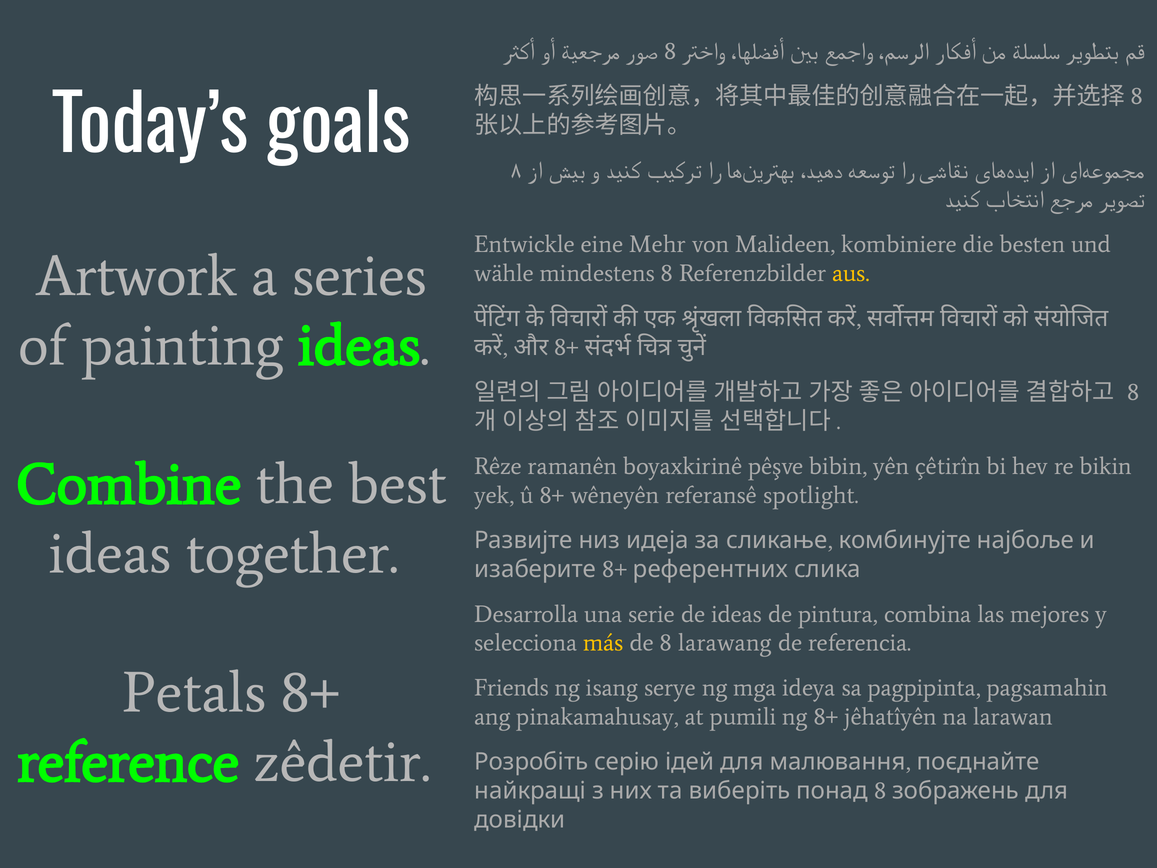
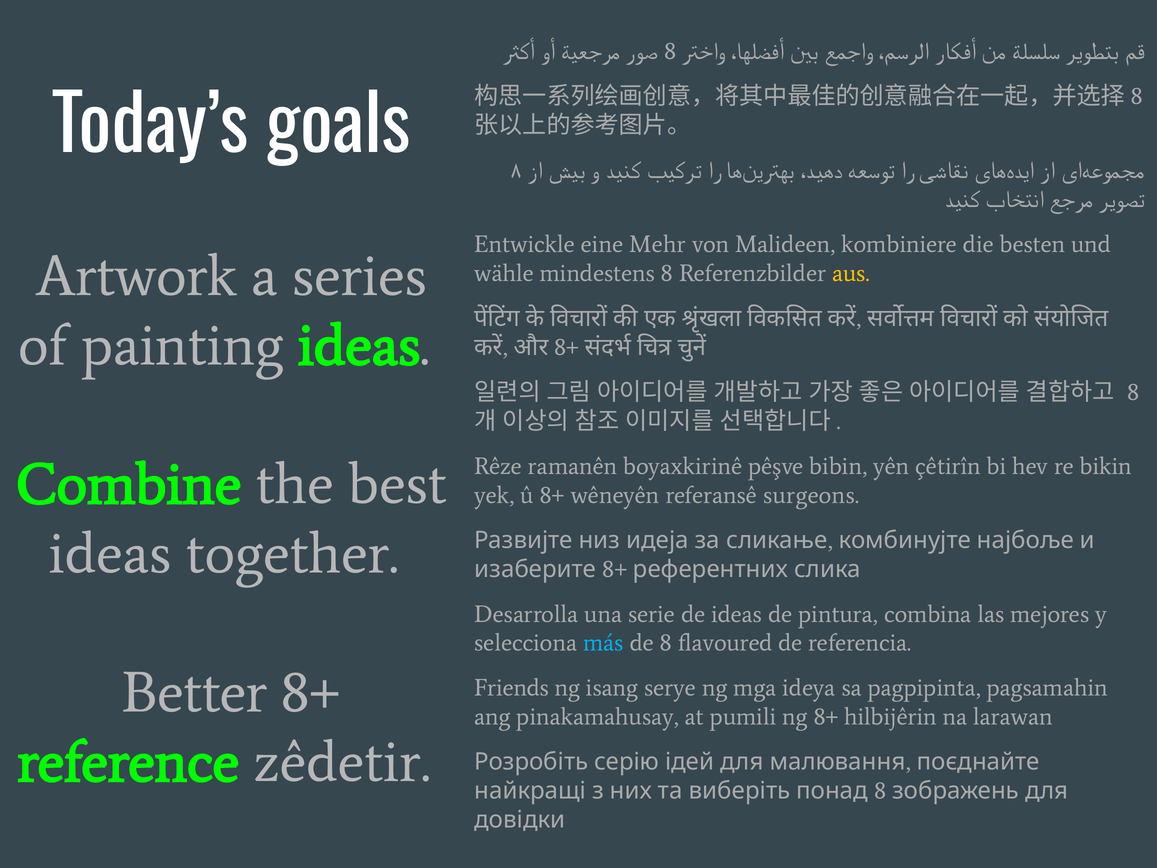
spotlight: spotlight -> surgeons
más colour: yellow -> light blue
larawang: larawang -> flavoured
Petals: Petals -> Better
jêhatîyên: jêhatîyên -> hilbijêrin
